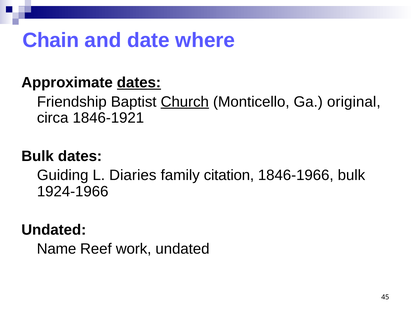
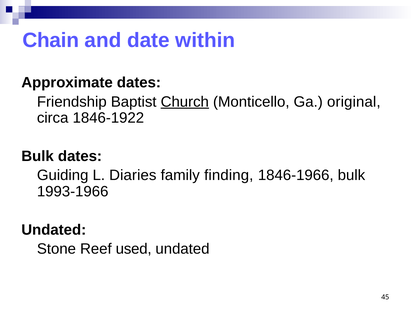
where: where -> within
dates at (139, 82) underline: present -> none
1846-1921: 1846-1921 -> 1846-1922
citation: citation -> finding
1924-1966: 1924-1966 -> 1993-1966
Name: Name -> Stone
work: work -> used
